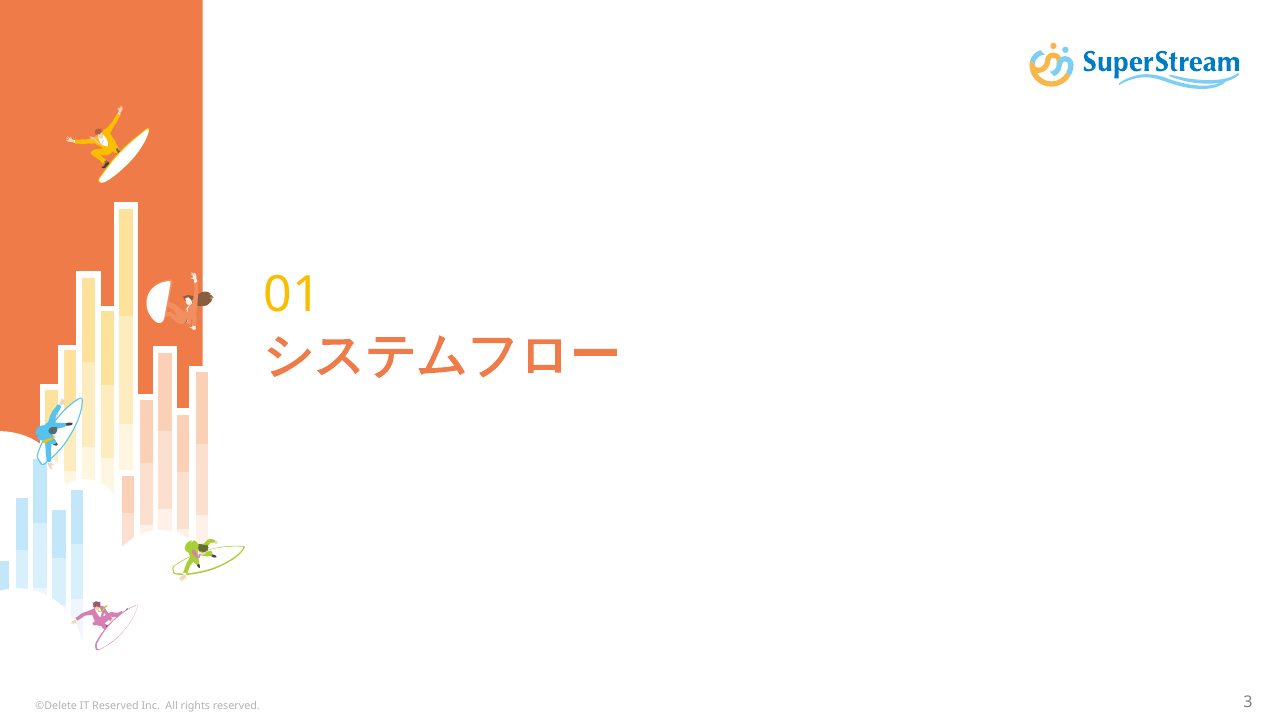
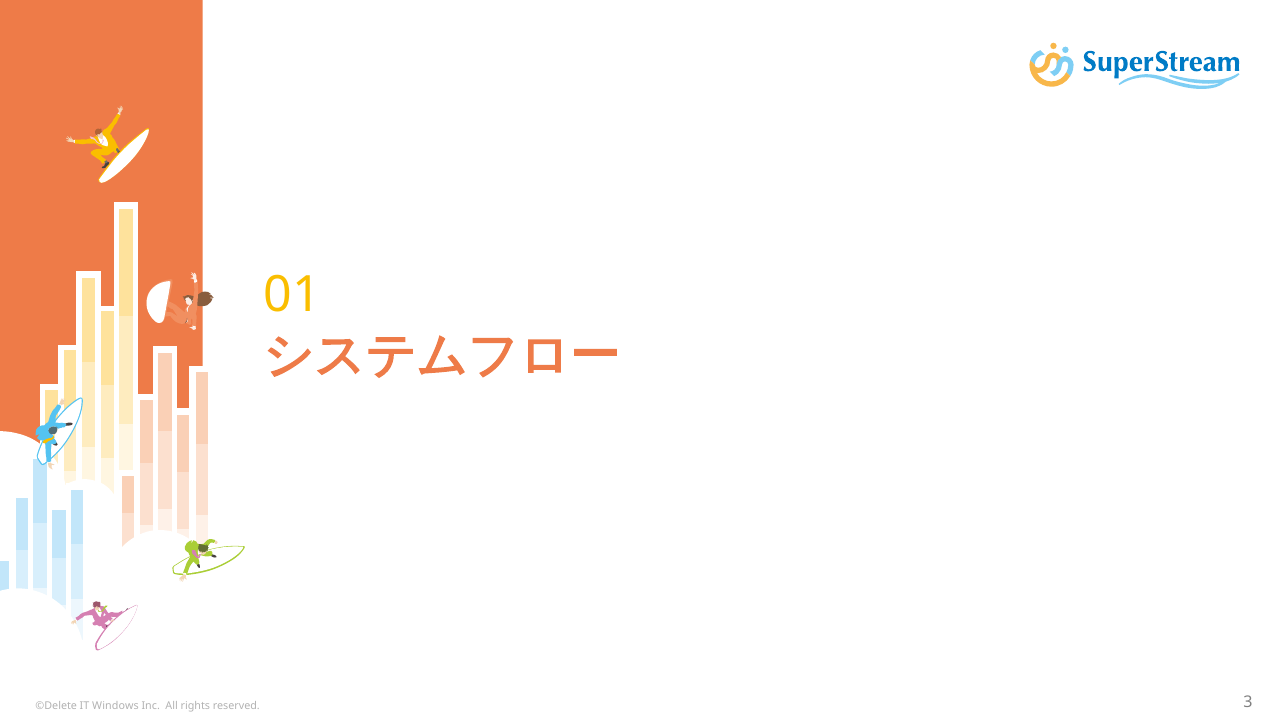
IT Reserved: Reserved -> Windows
